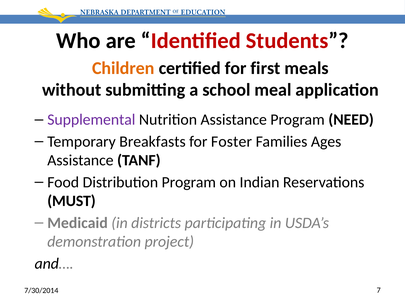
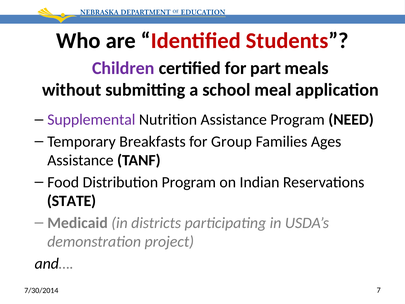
Children colour: orange -> purple
first: first -> part
Foster: Foster -> Group
MUST: MUST -> STATE
